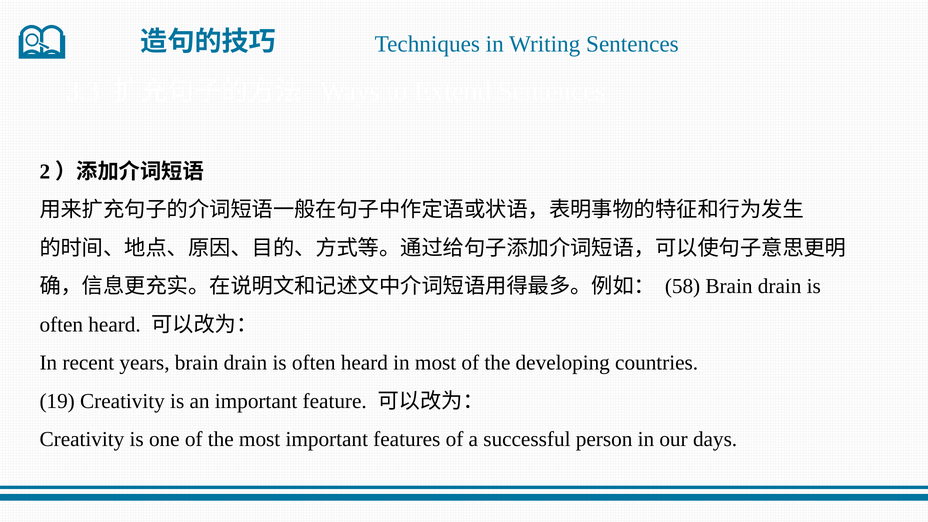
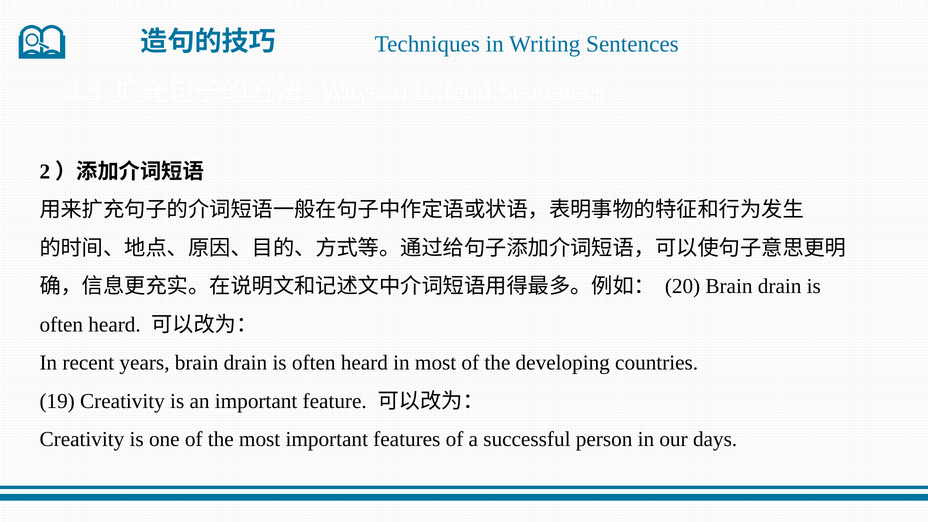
58: 58 -> 20
